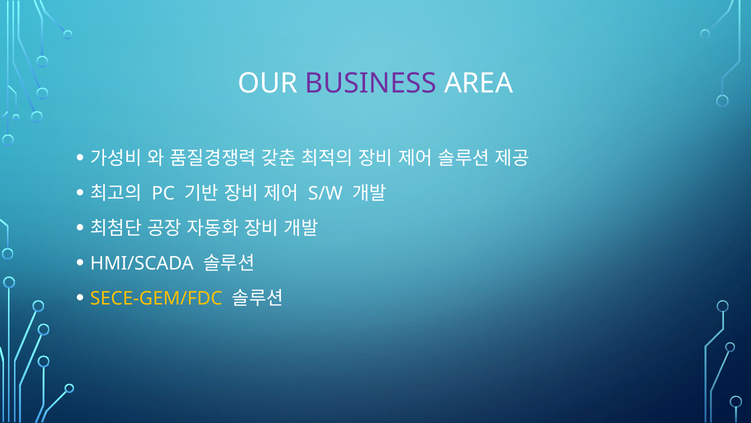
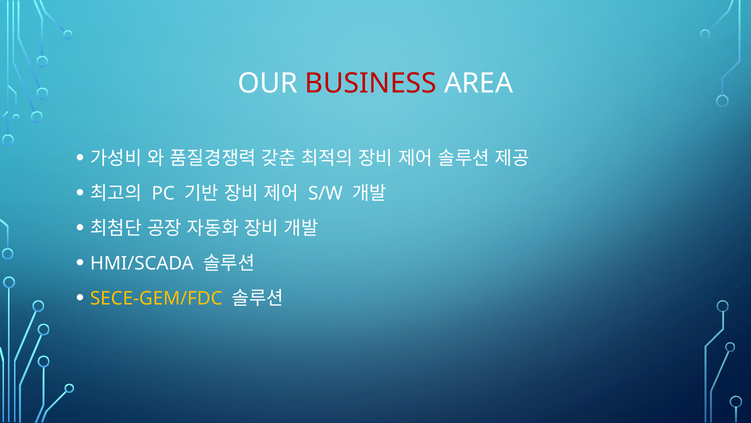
BUSINESS colour: purple -> red
